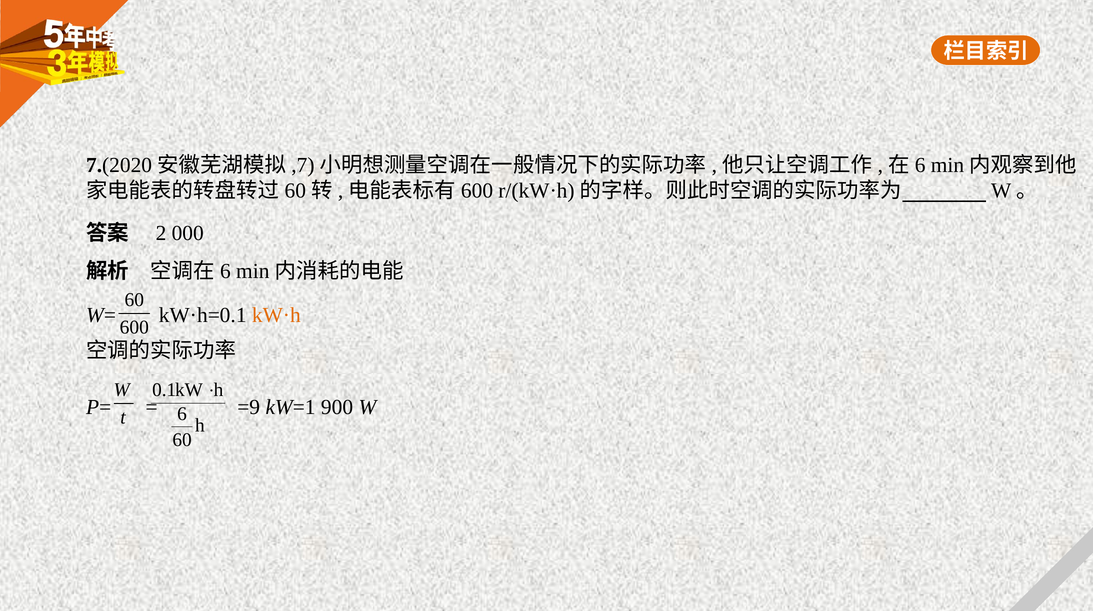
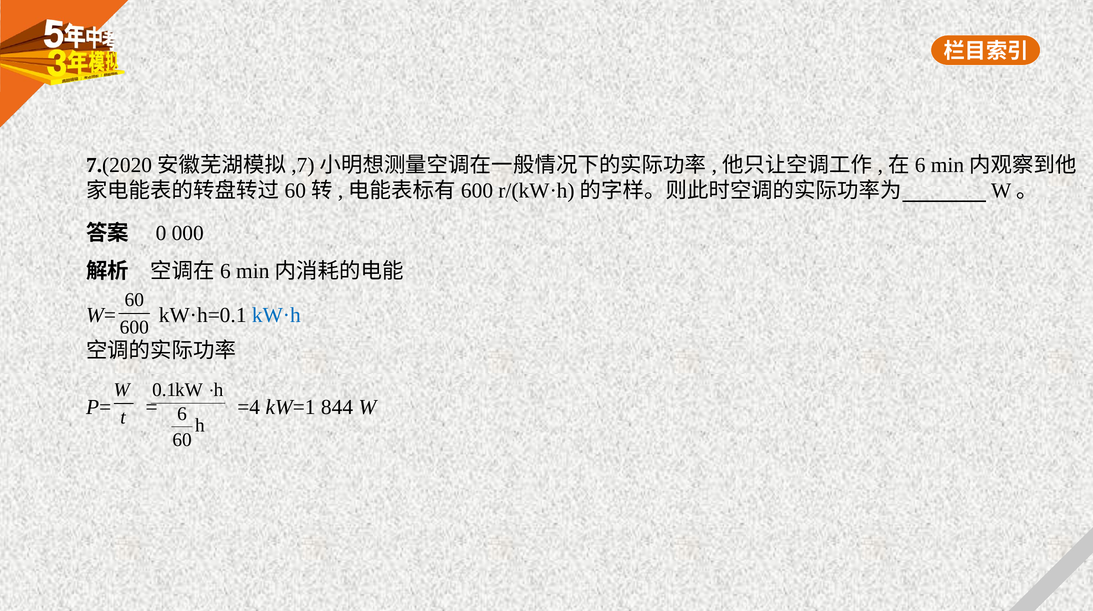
2: 2 -> 0
kW·h colour: orange -> blue
=9: =9 -> =4
900: 900 -> 844
